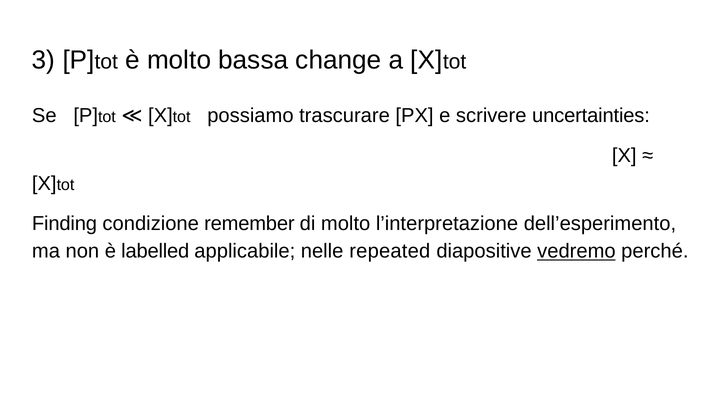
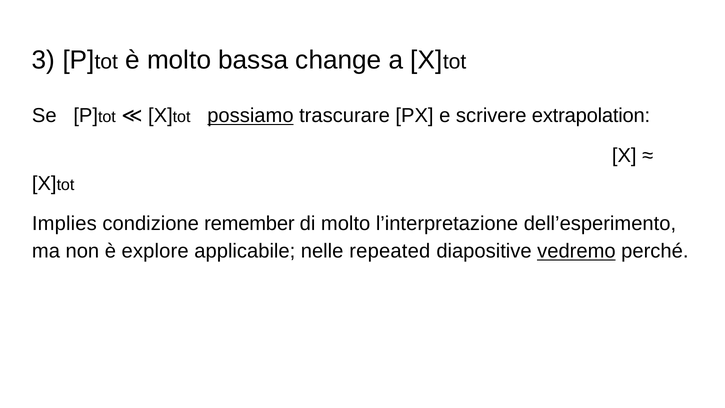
possiamo underline: none -> present
uncertainties: uncertainties -> extrapolation
Finding: Finding -> Implies
labelled: labelled -> explore
